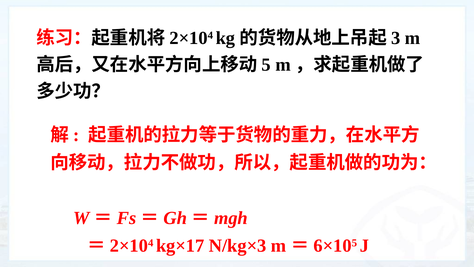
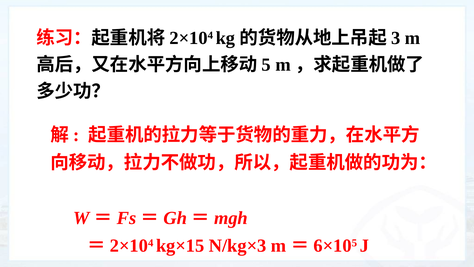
kg×17: kg×17 -> kg×15
